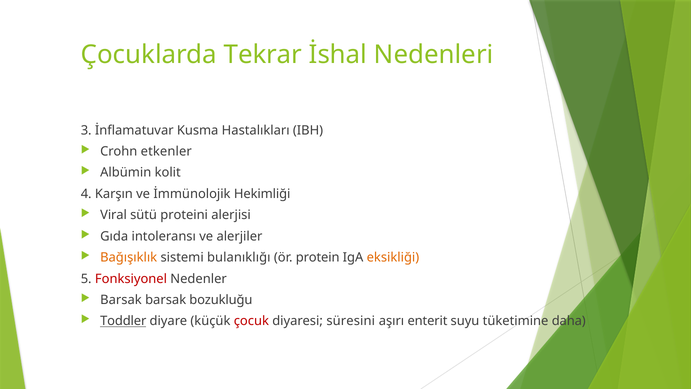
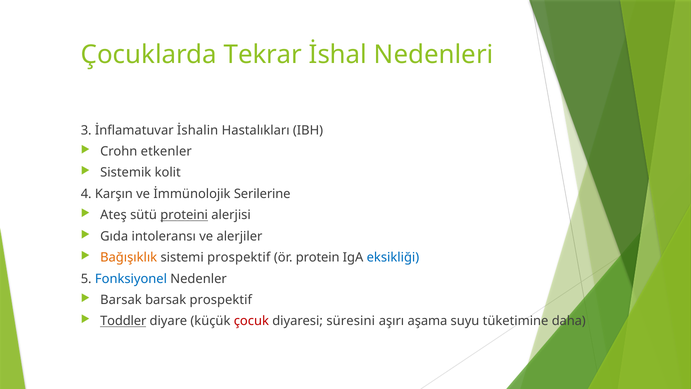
Kusma: Kusma -> İshalin
Albümin: Albümin -> Sistemik
Hekimliği: Hekimliği -> Serilerine
Viral: Viral -> Ateş
proteini underline: none -> present
sistemi bulanıklığı: bulanıklığı -> prospektif
eksikliği colour: orange -> blue
Fonksiyonel colour: red -> blue
barsak bozukluğu: bozukluğu -> prospektif
enterit: enterit -> aşama
